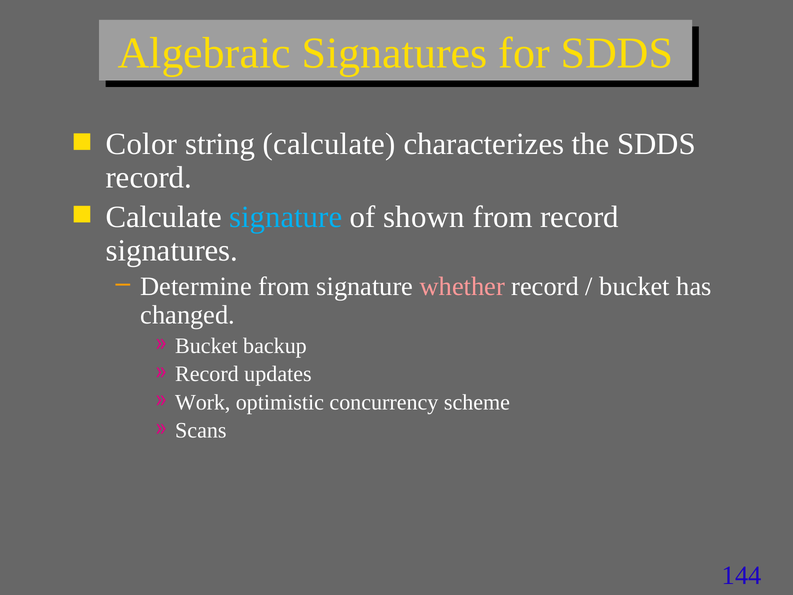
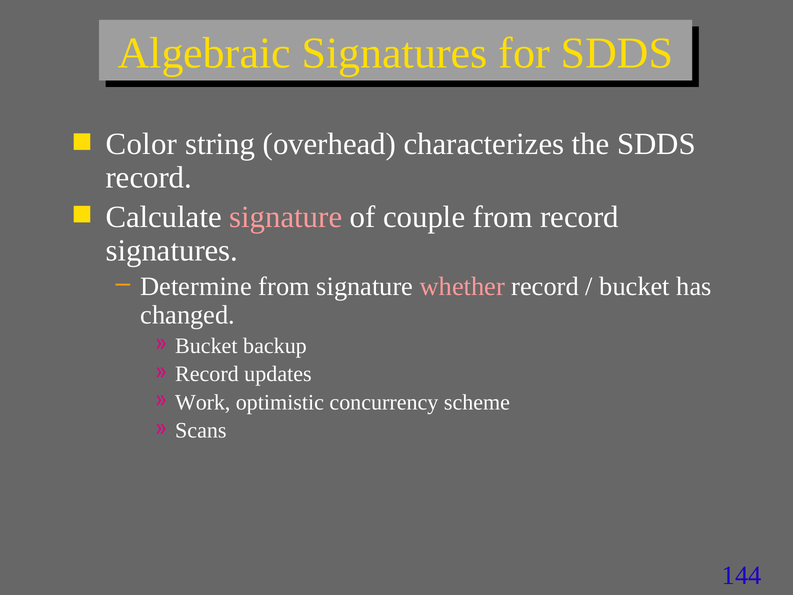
string calculate: calculate -> overhead
signature at (286, 217) colour: light blue -> pink
shown: shown -> couple
